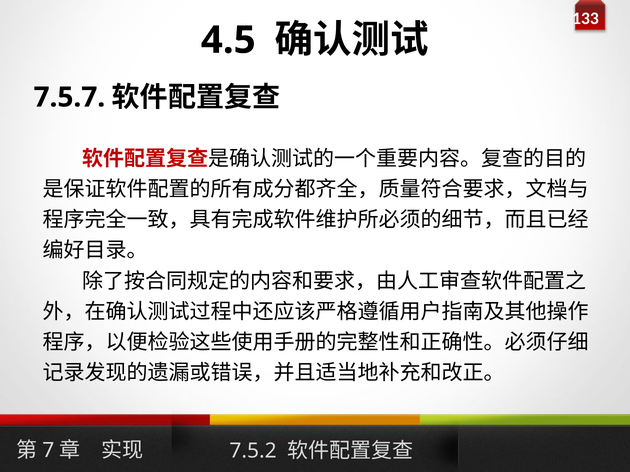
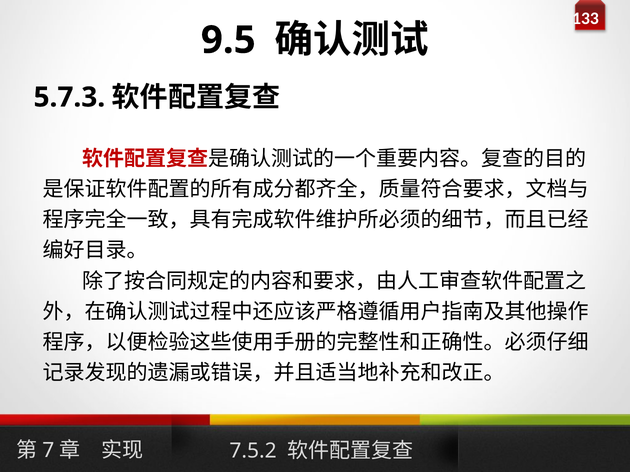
4.5: 4.5 -> 9.5
7.5.7: 7.5.7 -> 5.7.3
